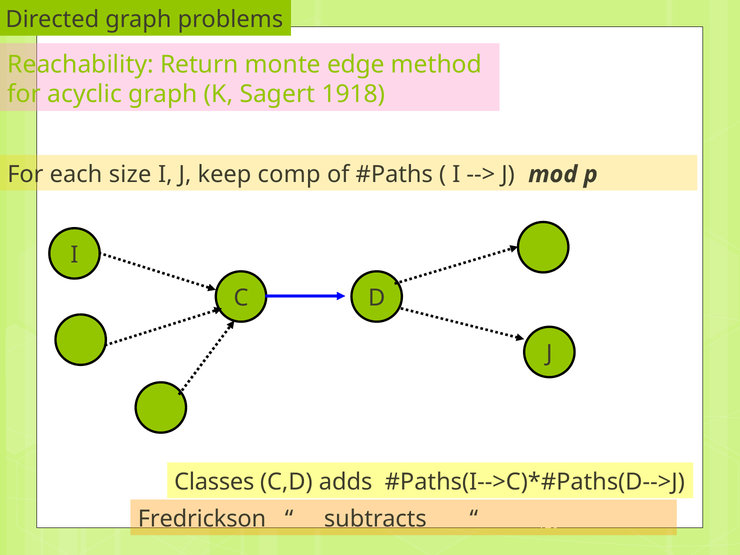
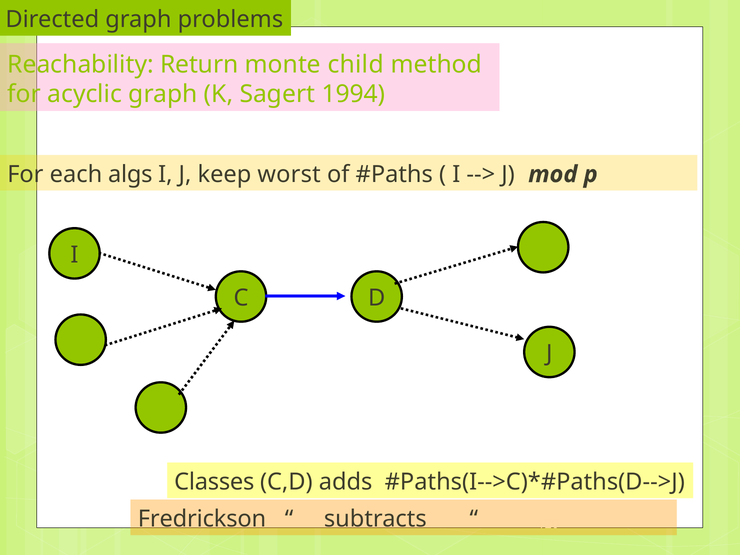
edge: edge -> child
1918: 1918 -> 1994
size: size -> algs
comp: comp -> worst
